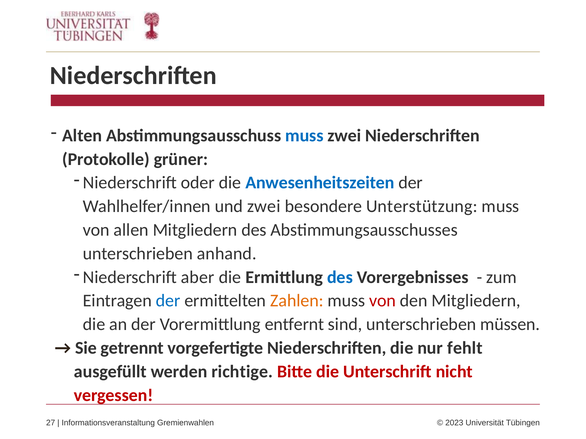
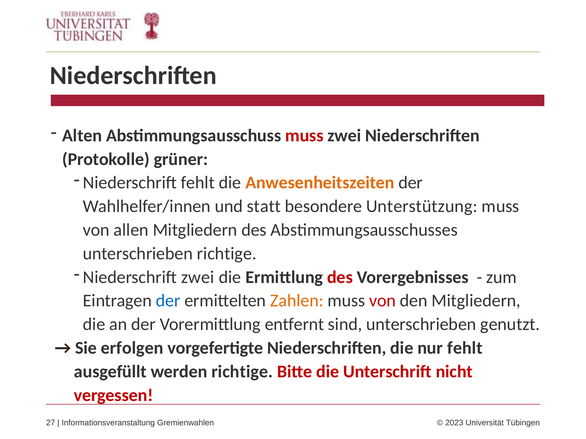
muss at (304, 136) colour: blue -> red
Niederschrift oder: oder -> fehlt
Anwesenheitszeiten colour: blue -> orange
und zwei: zwei -> statt
unterschrieben anhand: anhand -> richtige
Niederschrift aber: aber -> zwei
des at (340, 277) colour: blue -> red
müssen: müssen -> genutzt
getrennt: getrennt -> erfolgen
